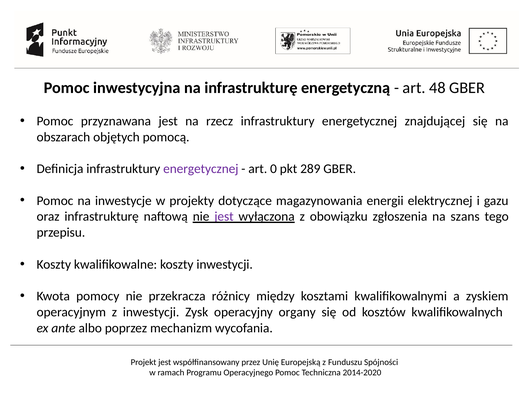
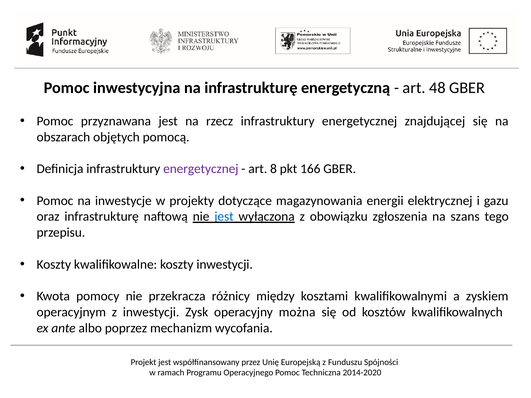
0: 0 -> 8
289: 289 -> 166
jest at (224, 217) colour: purple -> blue
organy: organy -> można
